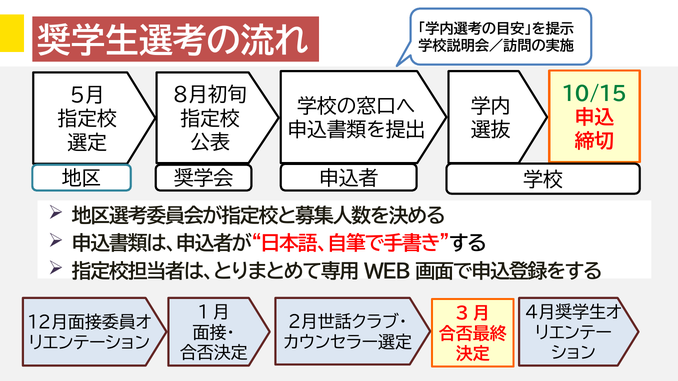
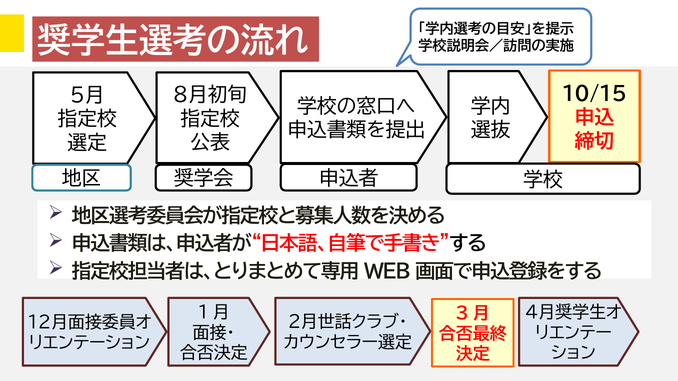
10/15 colour: green -> black
